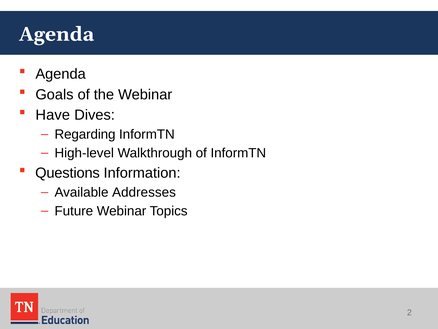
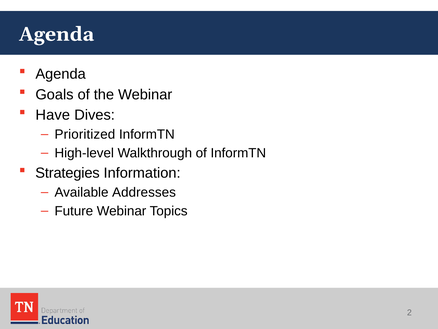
Regarding: Regarding -> Prioritized
Questions: Questions -> Strategies
